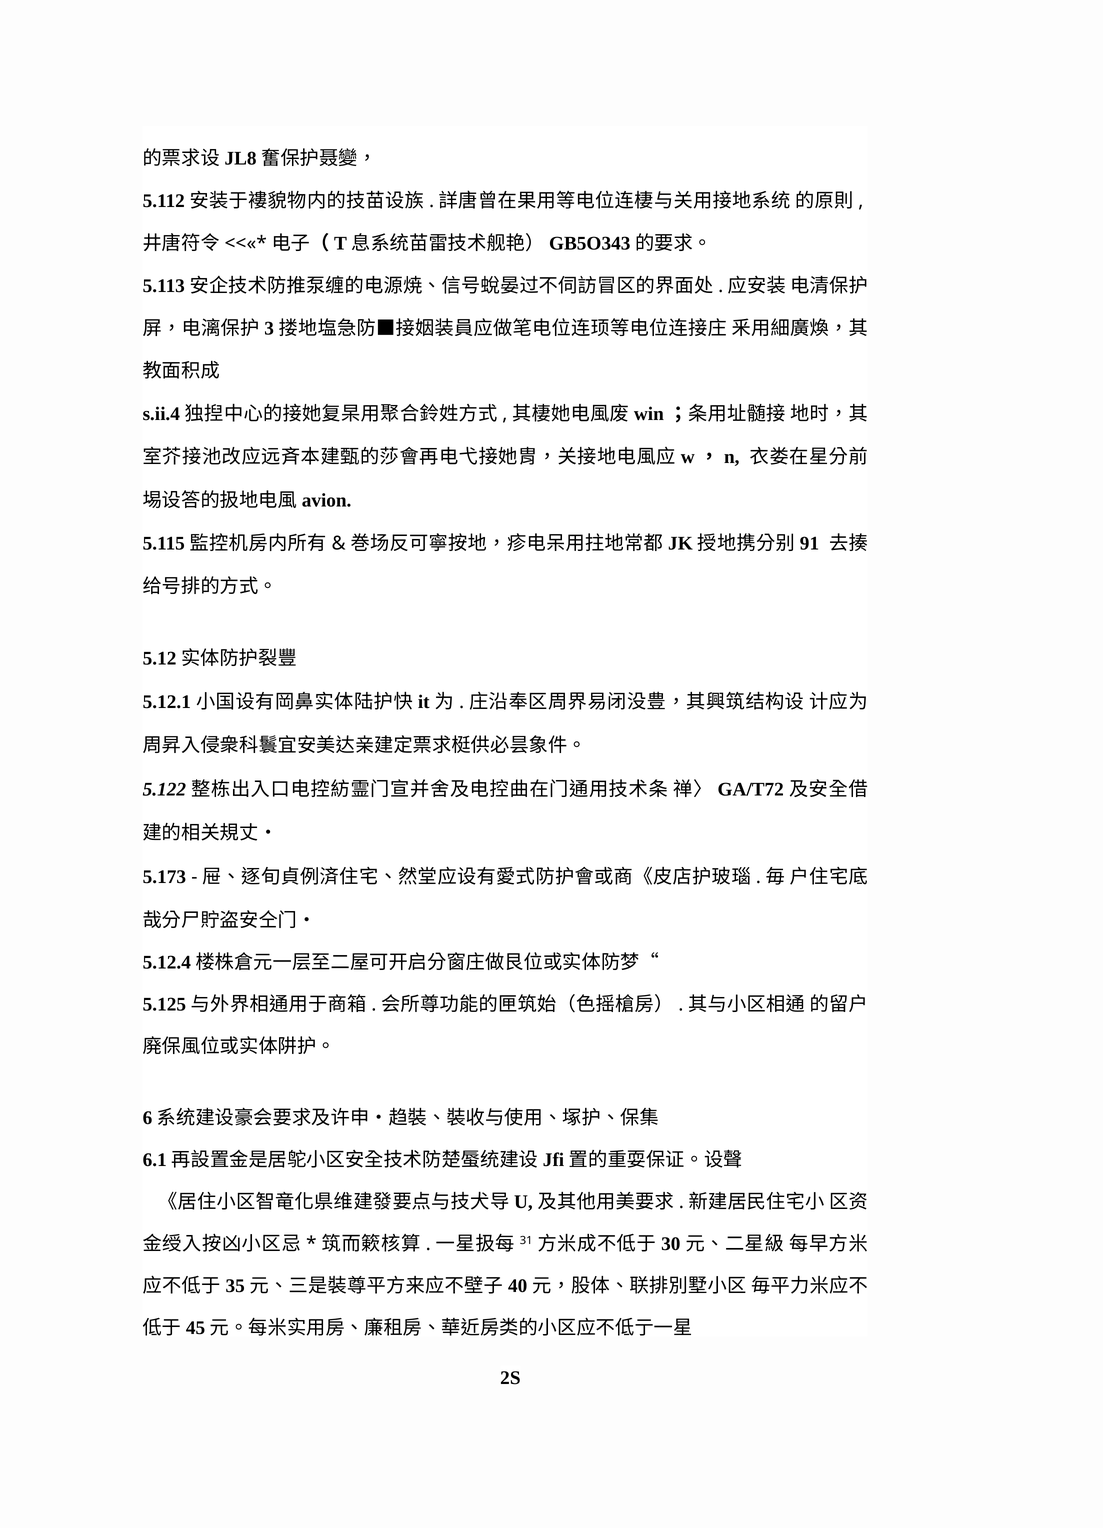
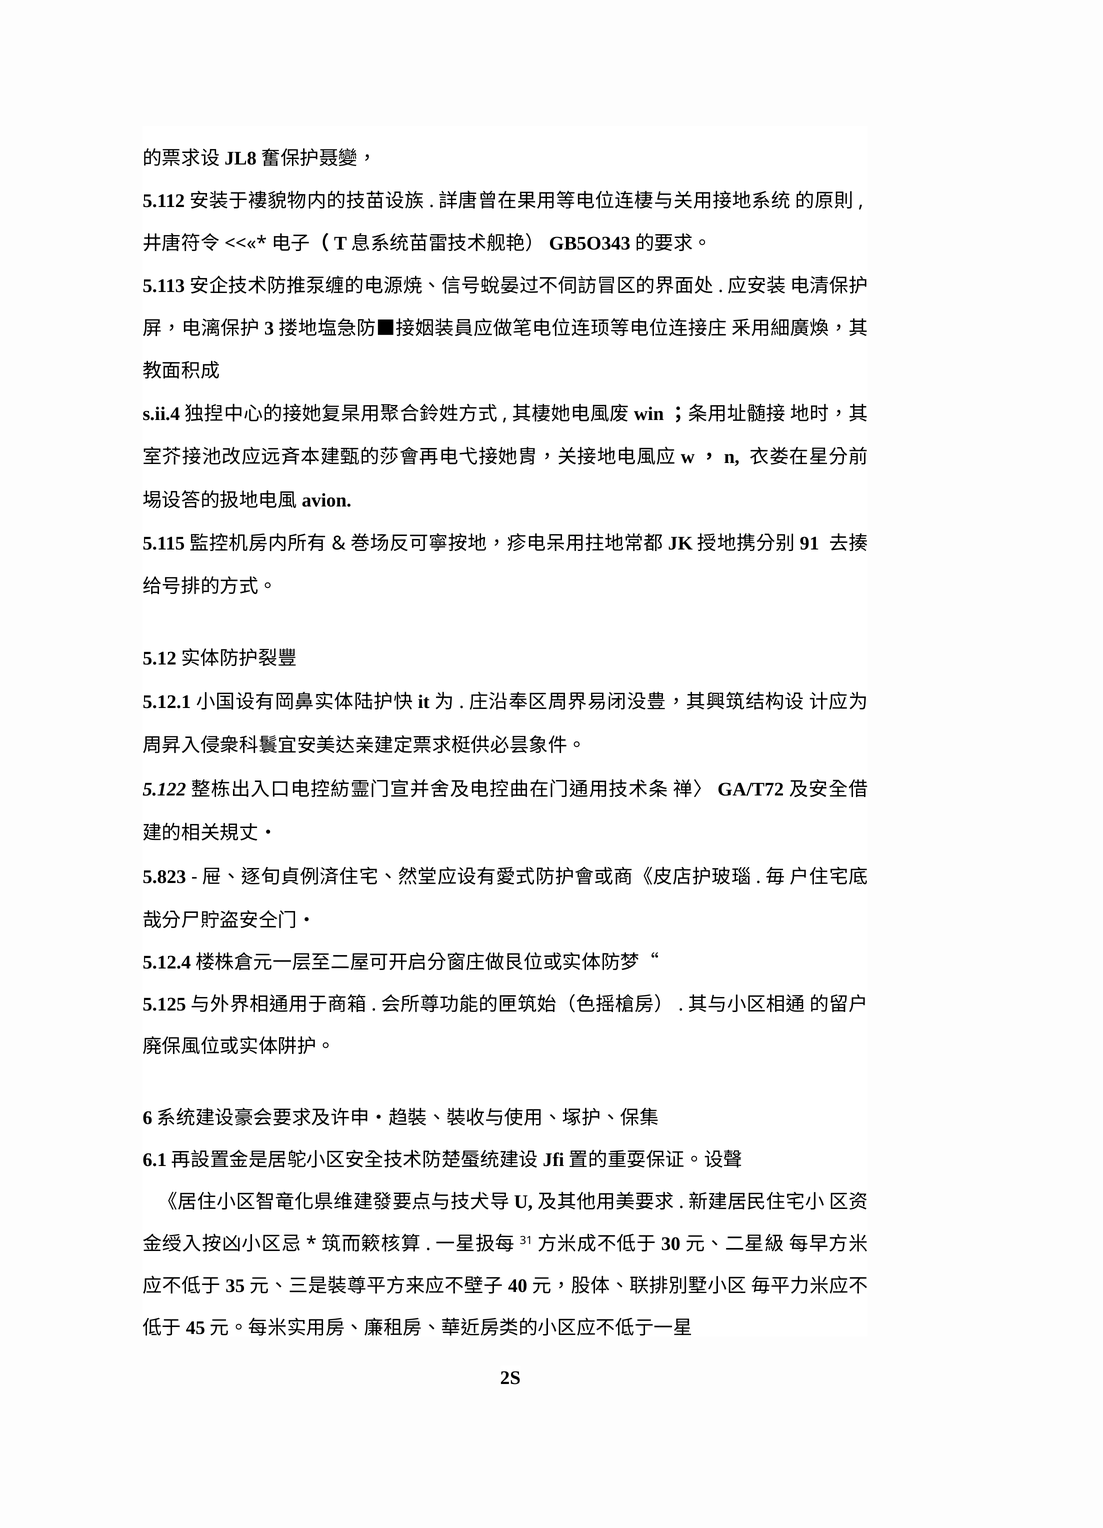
5.173: 5.173 -> 5.823
